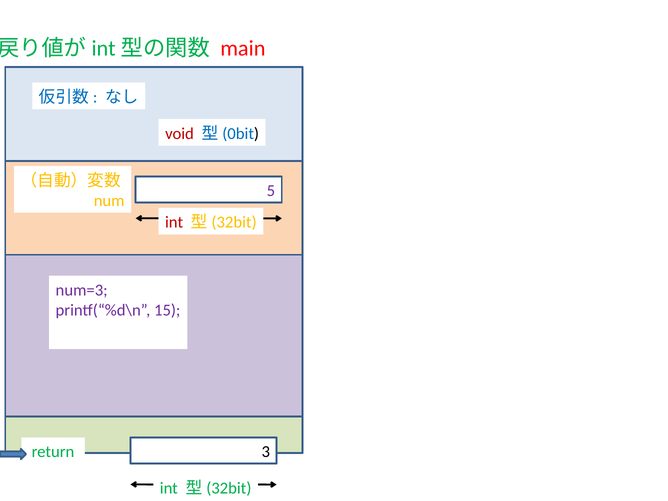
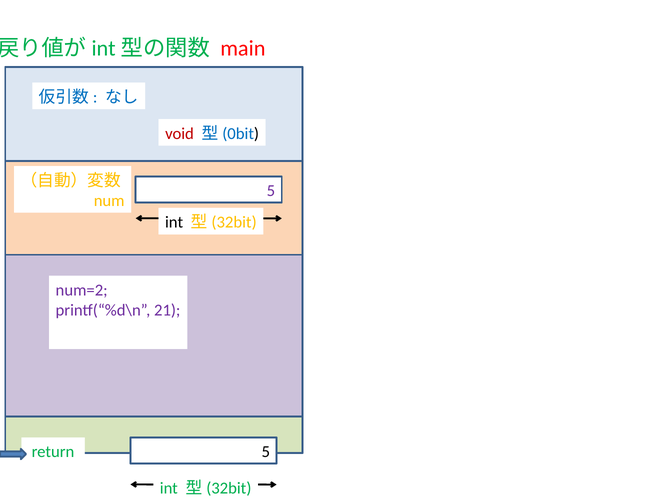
int at (174, 222) colour: red -> black
num=3: num=3 -> num=2
15: 15 -> 21
return 3: 3 -> 5
